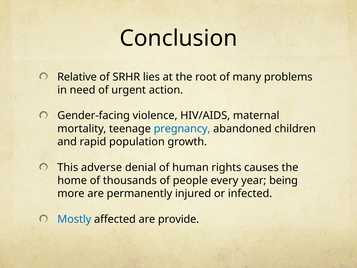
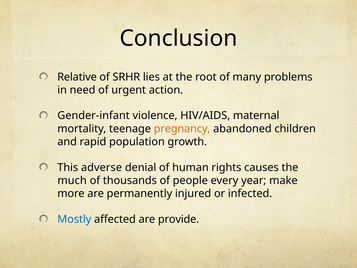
Gender-facing: Gender-facing -> Gender-infant
pregnancy colour: blue -> orange
home: home -> much
being: being -> make
